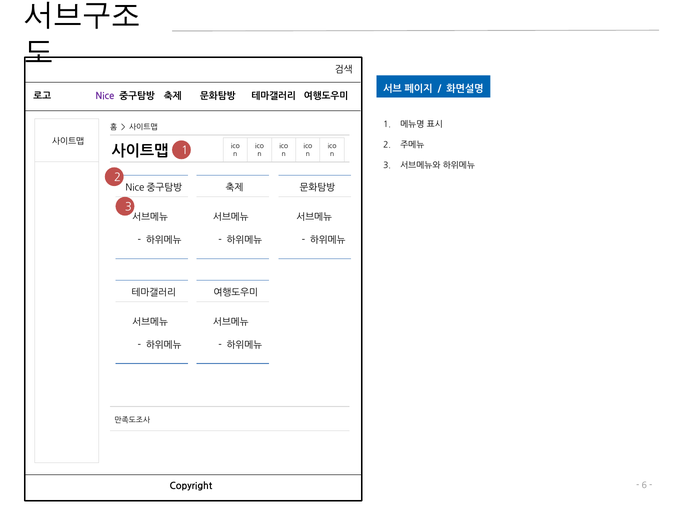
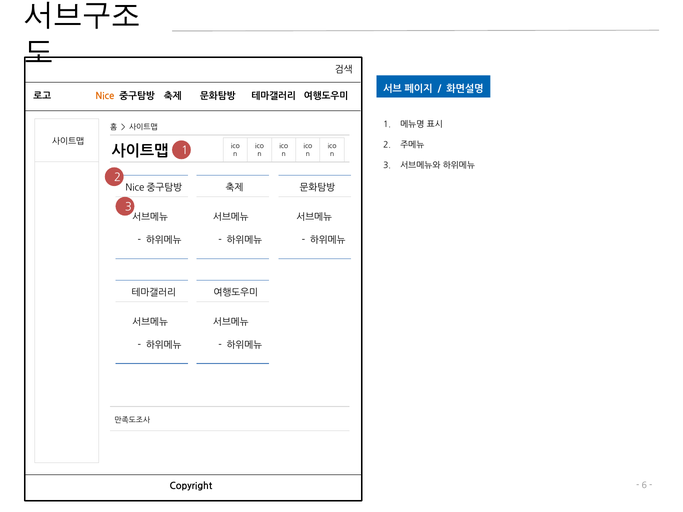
Nice colour: purple -> orange
